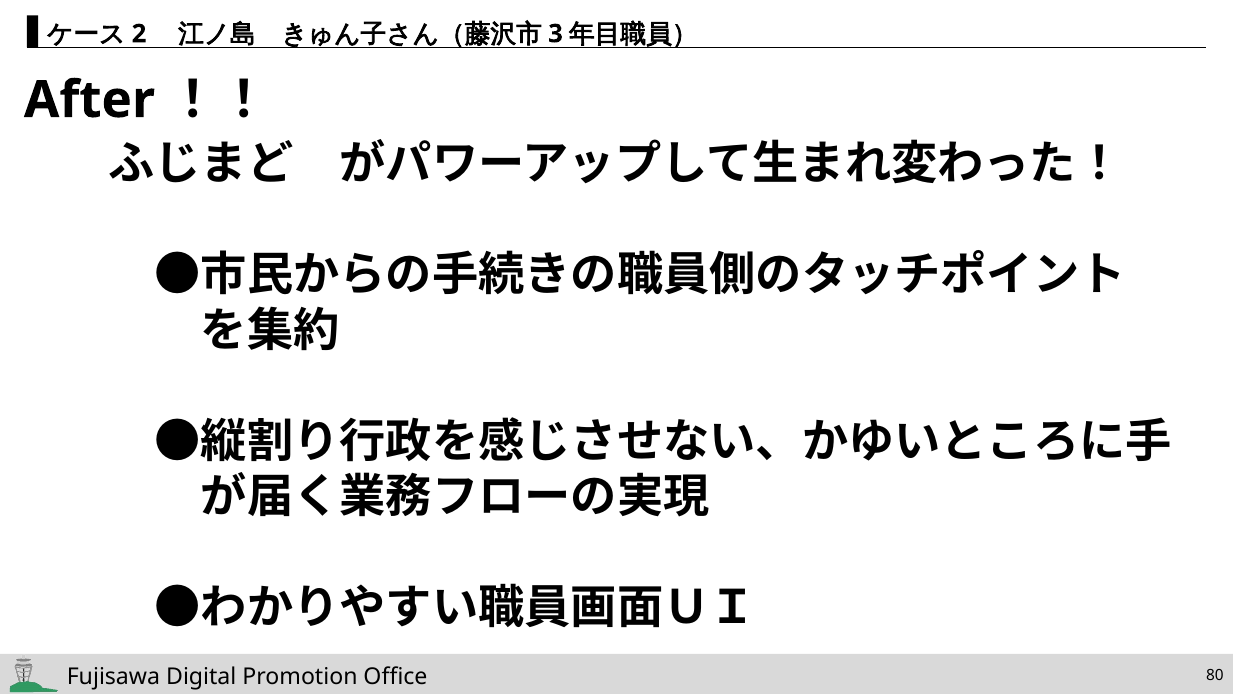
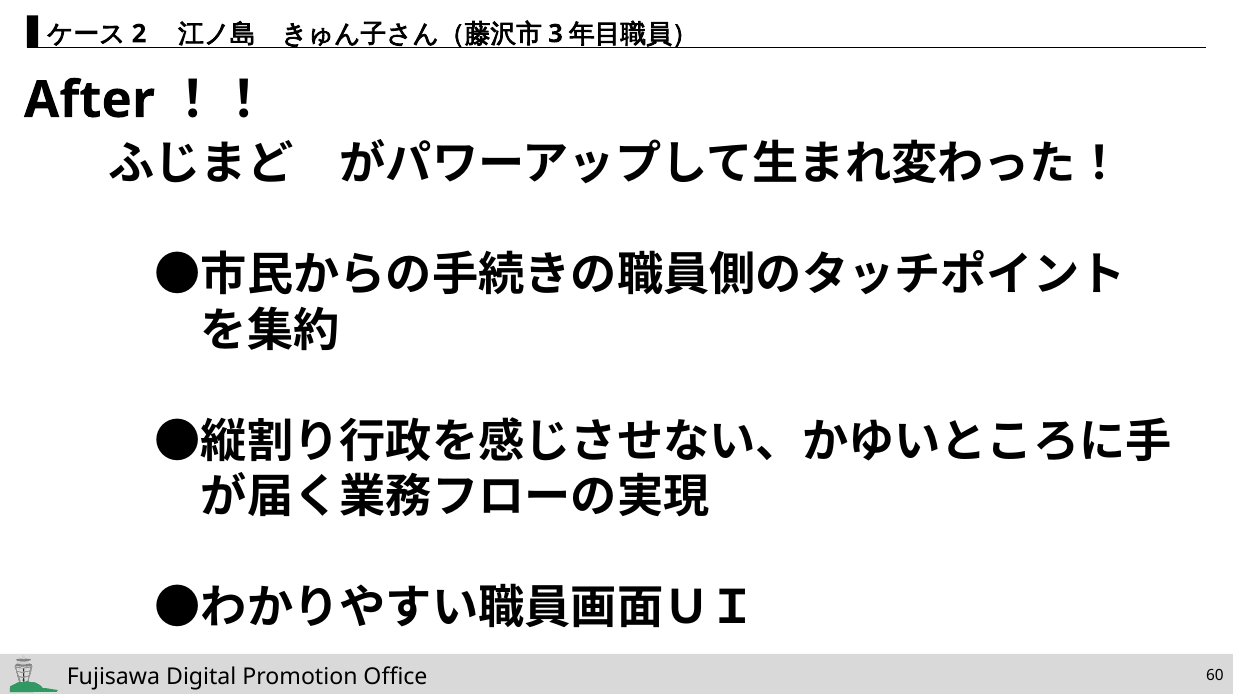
80: 80 -> 60
